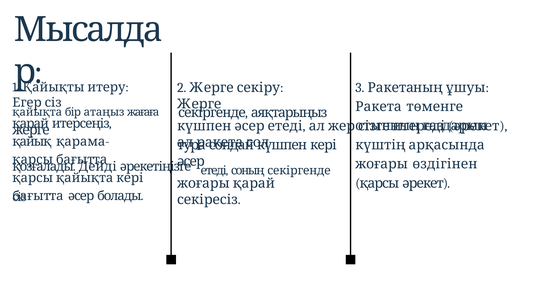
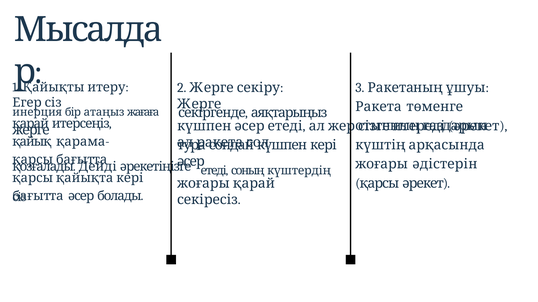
қайықта at (37, 112): қайықта -> инерция
өздігінен: өздігінен -> әдістерін
соның секіргенде: секіргенде -> күштердің
